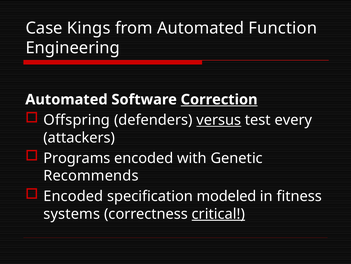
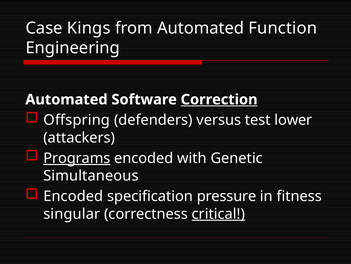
versus underline: present -> none
every: every -> lower
Programs underline: none -> present
Recommends: Recommends -> Simultaneous
modeled: modeled -> pressure
systems: systems -> singular
